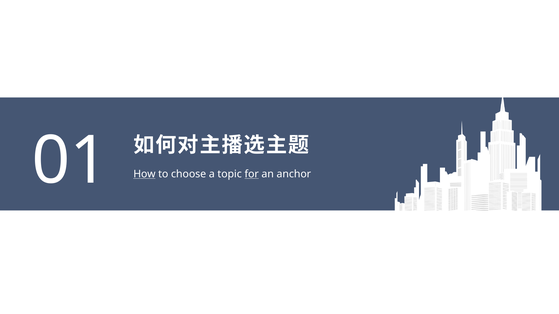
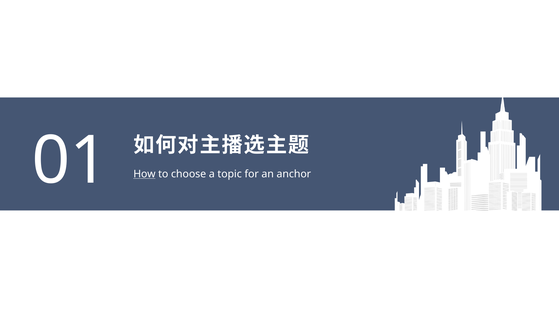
for underline: present -> none
